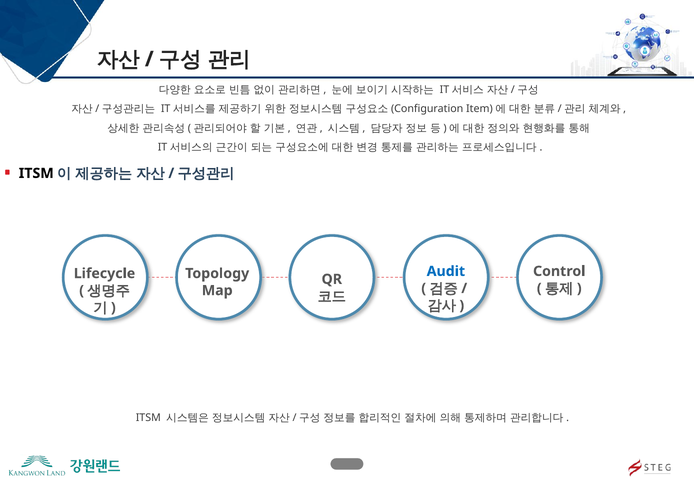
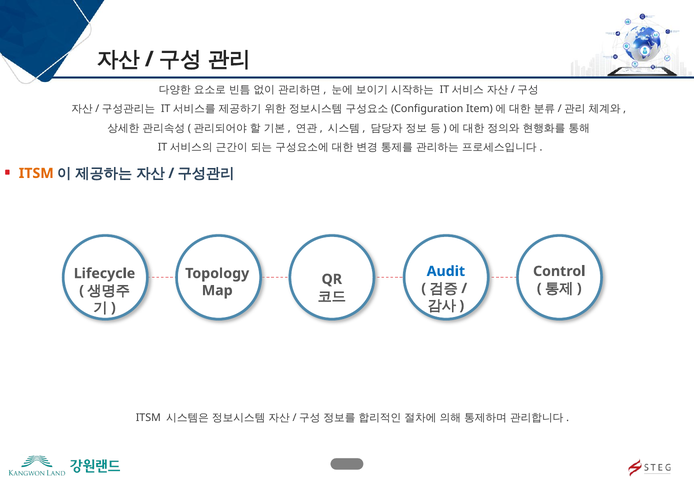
ITSM at (36, 173) colour: black -> orange
